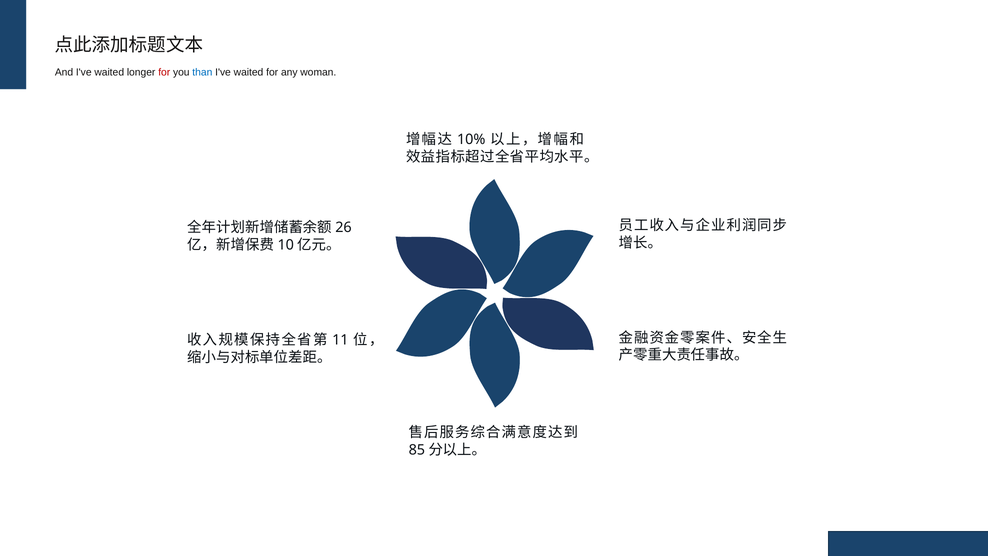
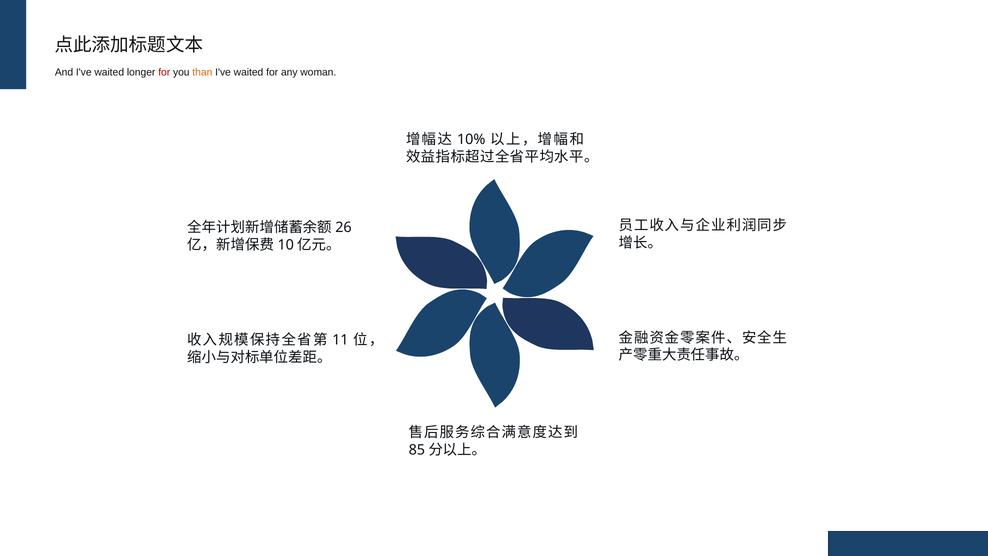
than colour: blue -> orange
